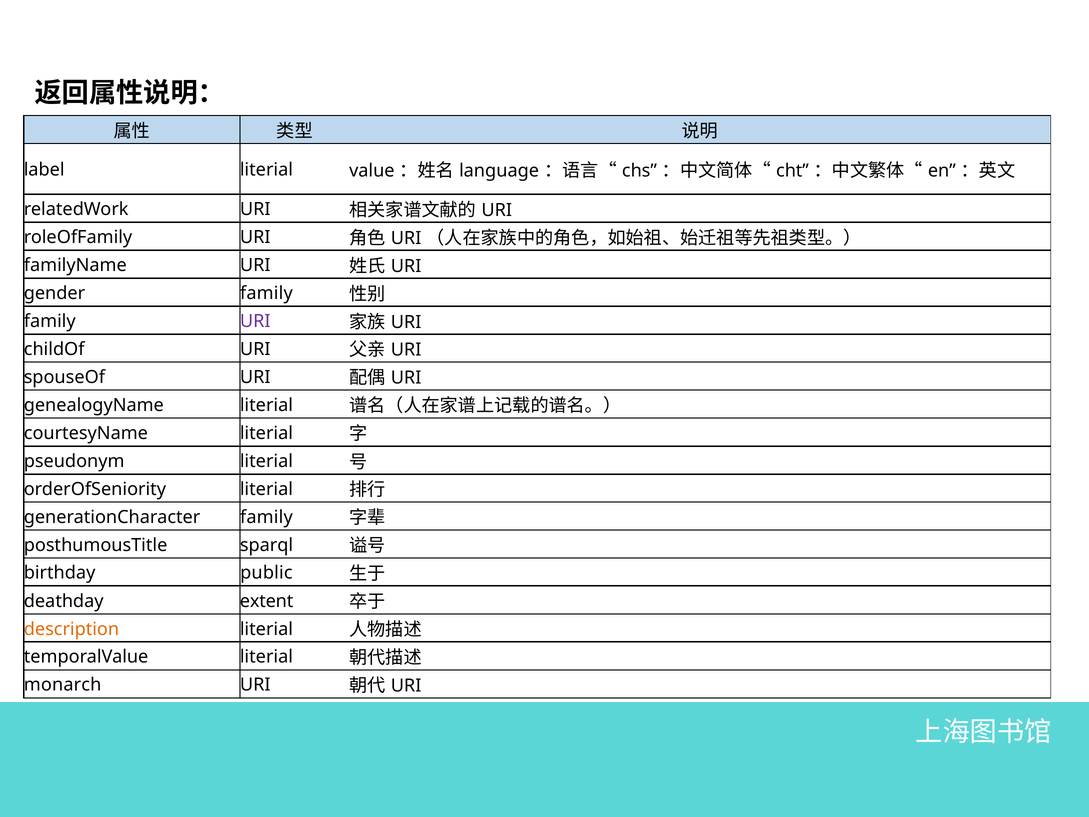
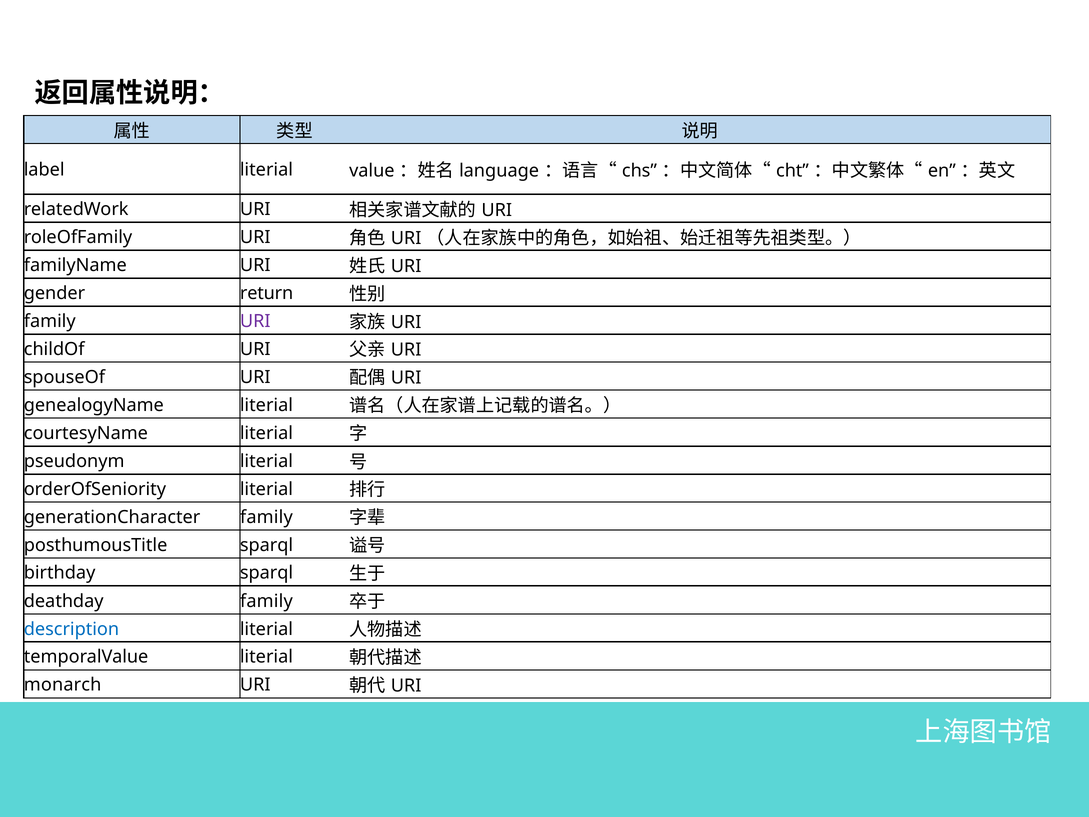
gender family: family -> return
birthday public: public -> sparql
deathday extent: extent -> family
description colour: orange -> blue
